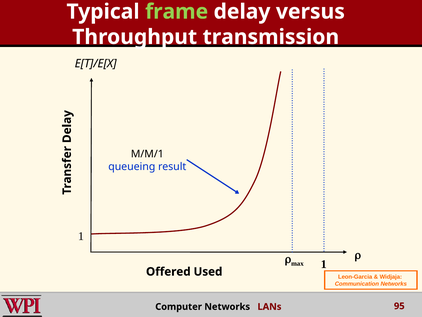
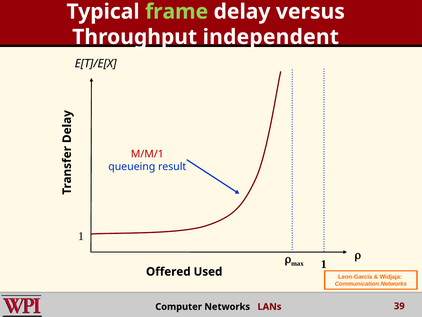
transmission: transmission -> independent
M/M/1 colour: black -> red
95: 95 -> 39
